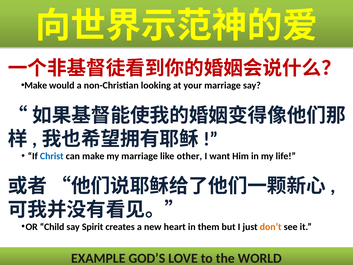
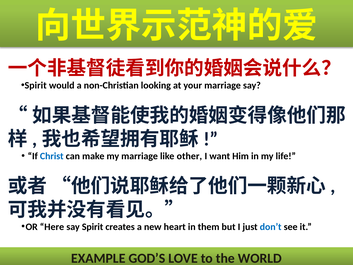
Make at (36, 85): Make -> Spirit
Child: Child -> Here
don’t colour: orange -> blue
